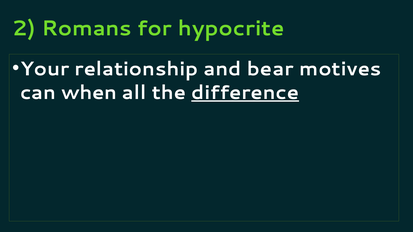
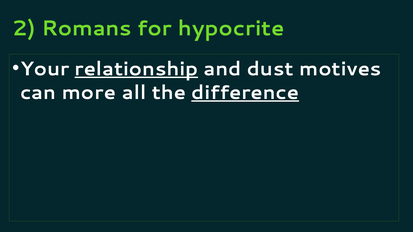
relationship underline: none -> present
bear: bear -> dust
when: when -> more
